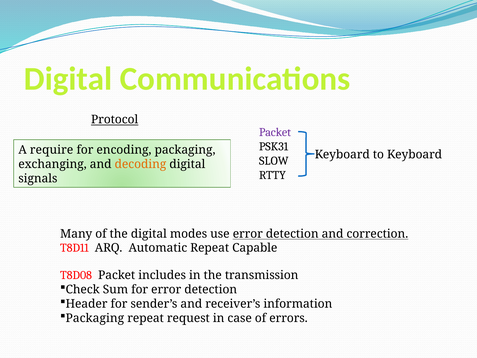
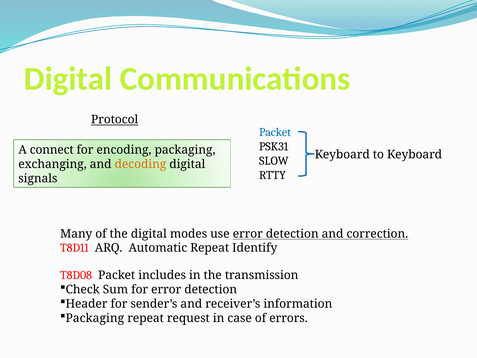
Packet at (275, 132) colour: purple -> blue
require: require -> connect
Capable: Capable -> Identify
